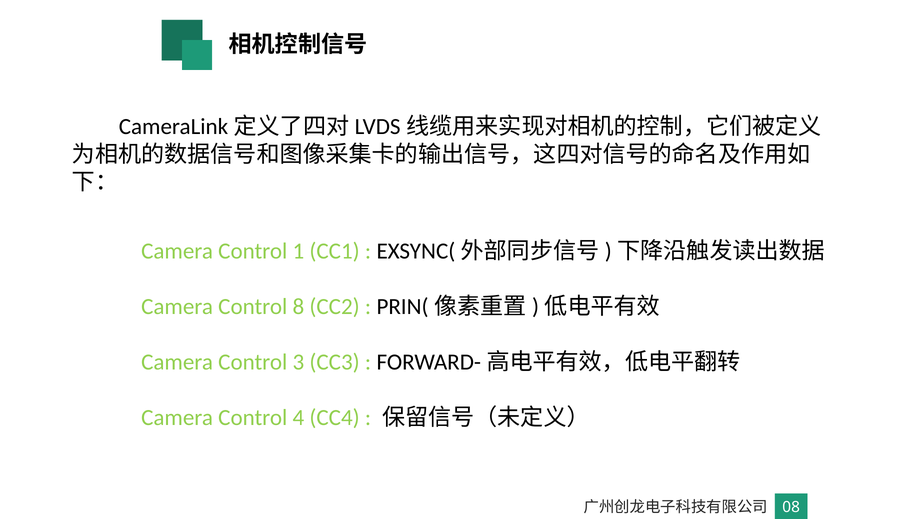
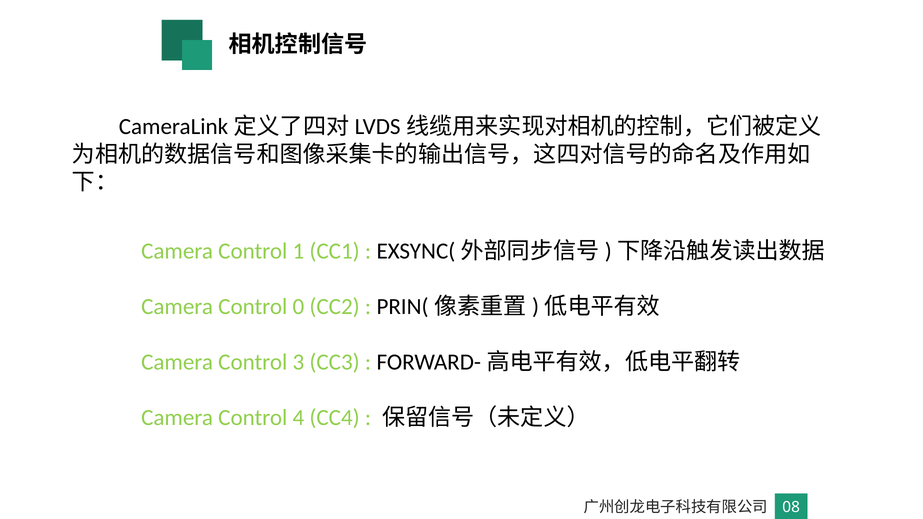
8: 8 -> 0
